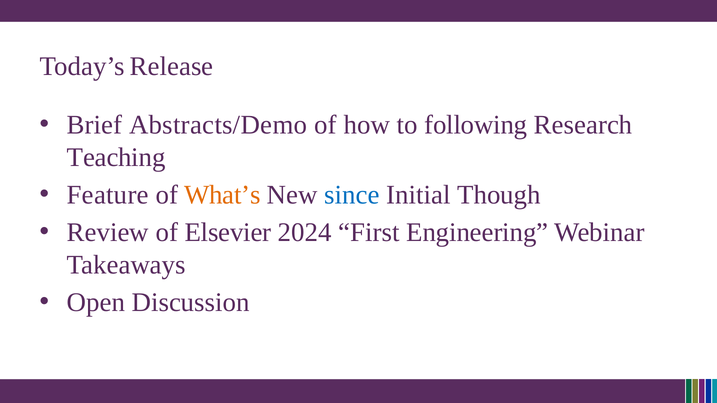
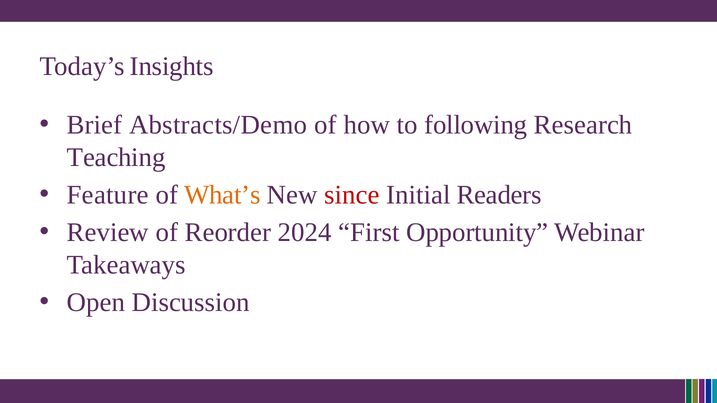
Release: Release -> Insights
since colour: blue -> red
Though: Though -> Readers
Elsevier: Elsevier -> Reorder
Engineering: Engineering -> Opportunity
